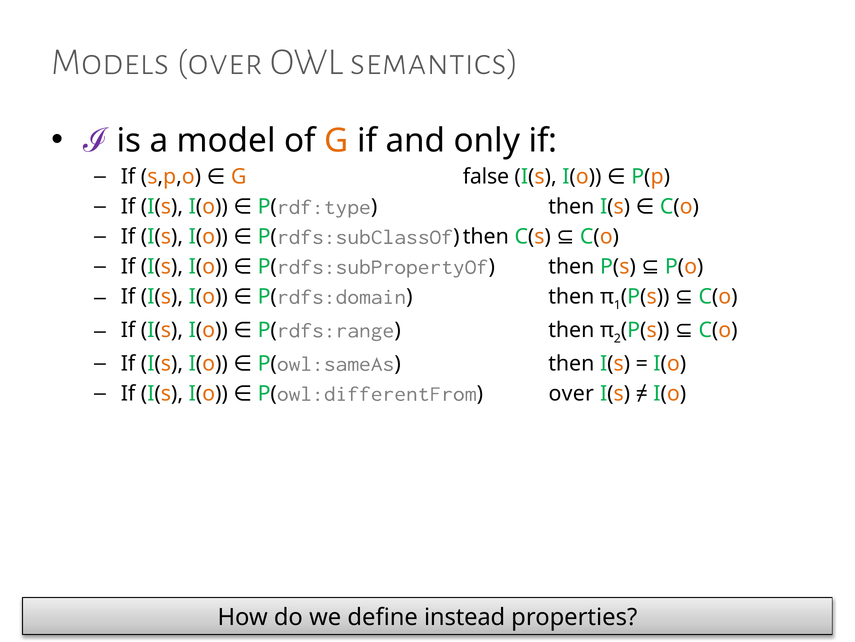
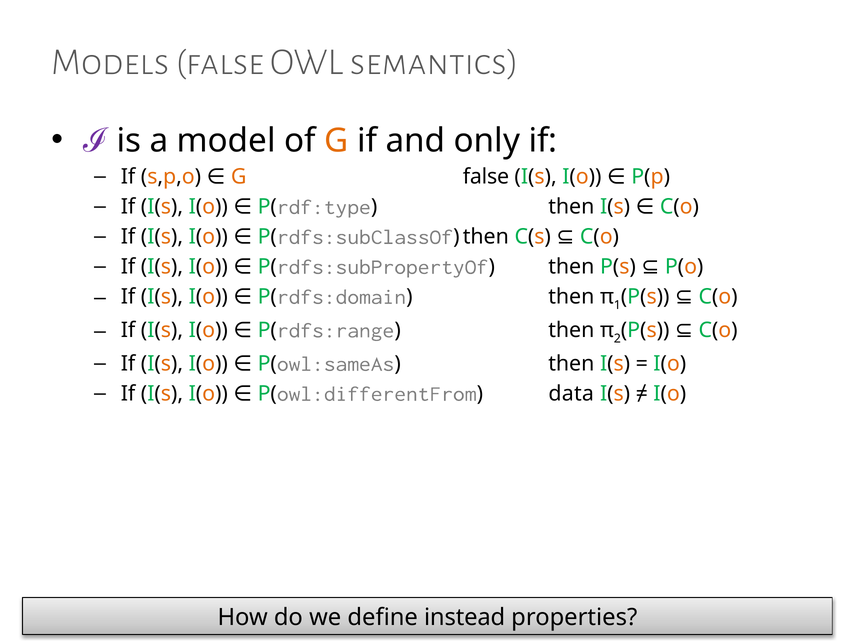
Models over: over -> false
P(owl:differentFrom over: over -> data
